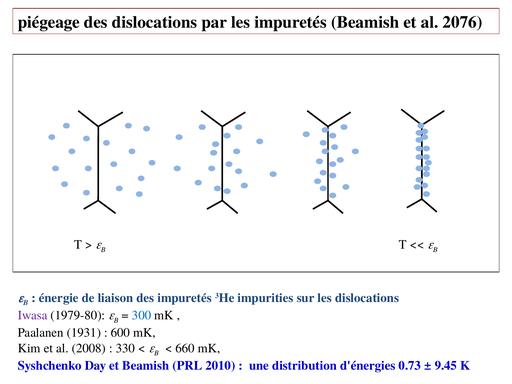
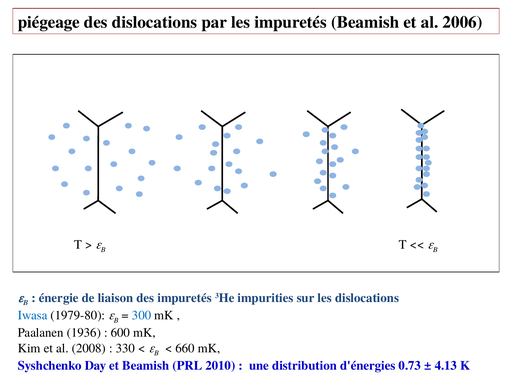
2076: 2076 -> 2006
Iwasa colour: purple -> blue
1931: 1931 -> 1936
9.45: 9.45 -> 4.13
